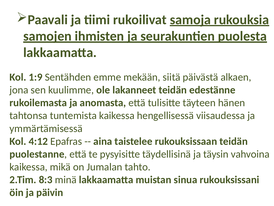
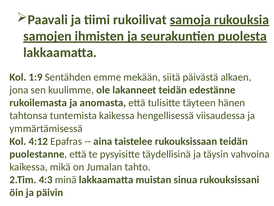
8:3: 8:3 -> 4:3
